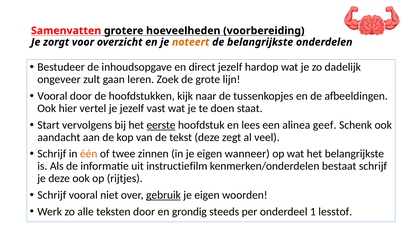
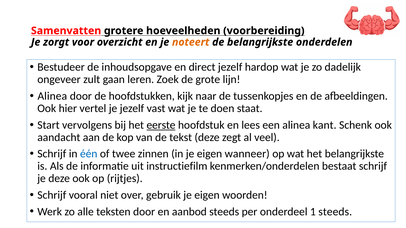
Vooral at (52, 96): Vooral -> Alinea
geef: geef -> kant
één colour: orange -> blue
gebruik underline: present -> none
grondig: grondig -> aanbod
1 lesstof: lesstof -> steeds
